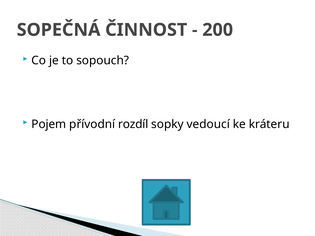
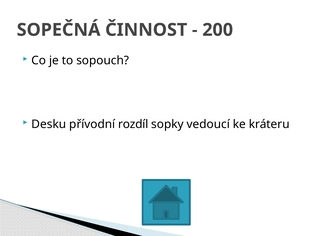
Pojem: Pojem -> Desku
